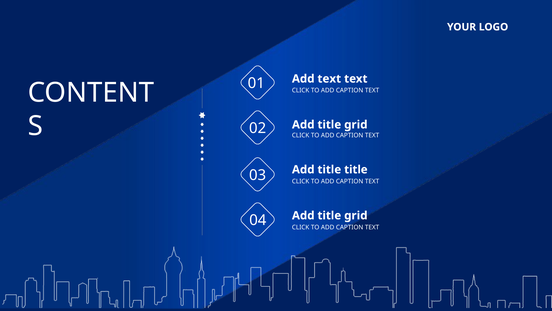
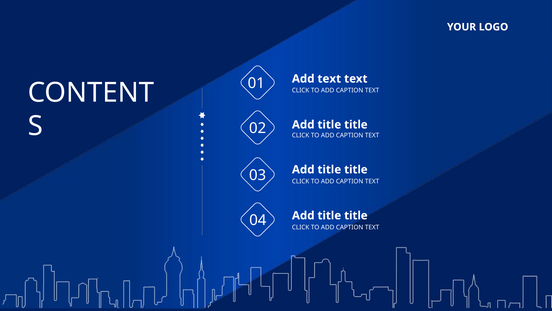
grid at (356, 124): grid -> title
grid at (356, 215): grid -> title
